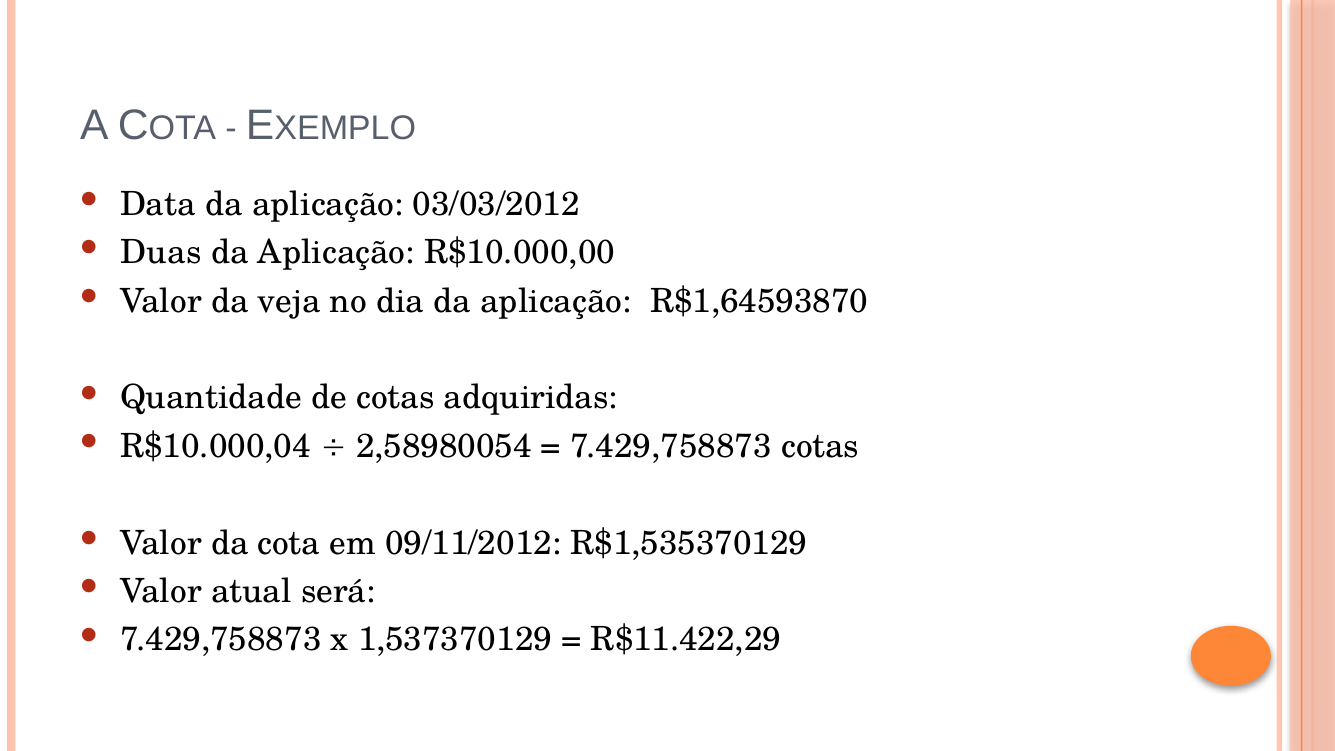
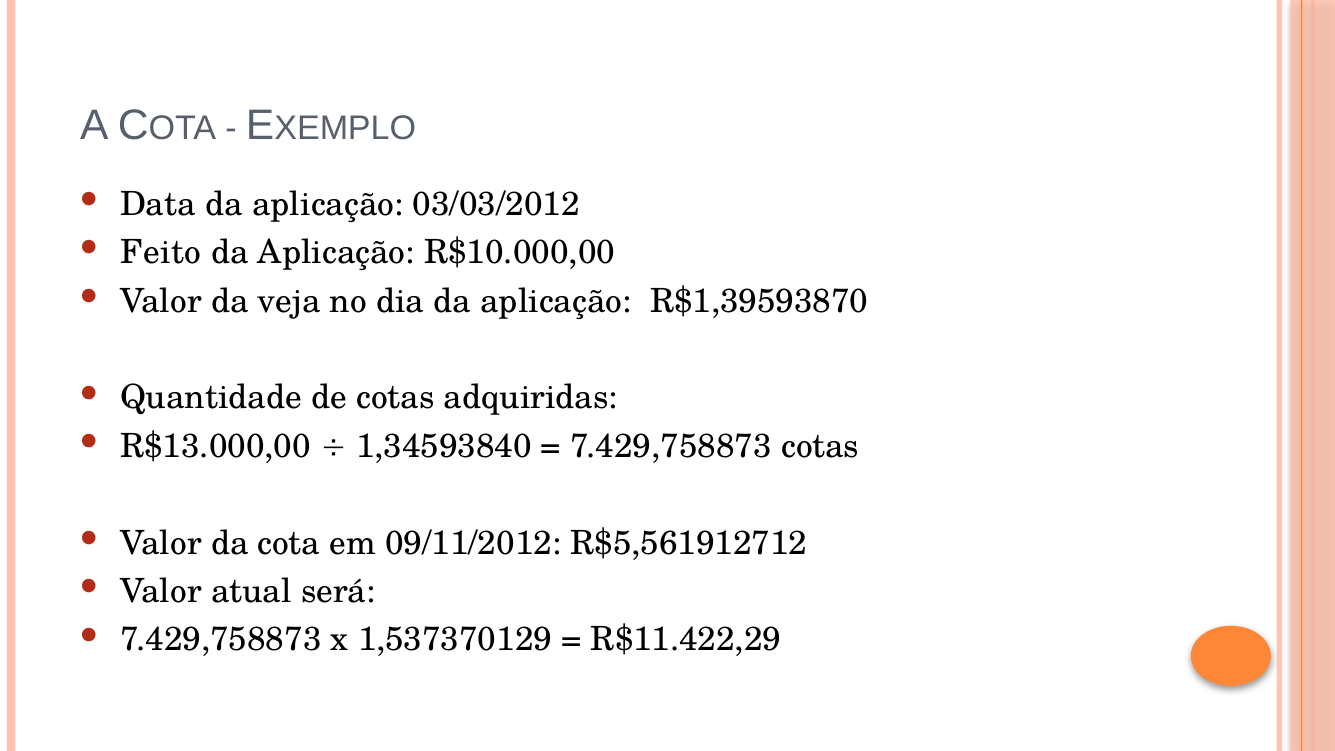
Duas: Duas -> Feito
R$1,64593870: R$1,64593870 -> R$1,39593870
R$10.000,04: R$10.000,04 -> R$13.000,00
2,58980054: 2,58980054 -> 1,34593840
R$1,535370129: R$1,535370129 -> R$5,561912712
